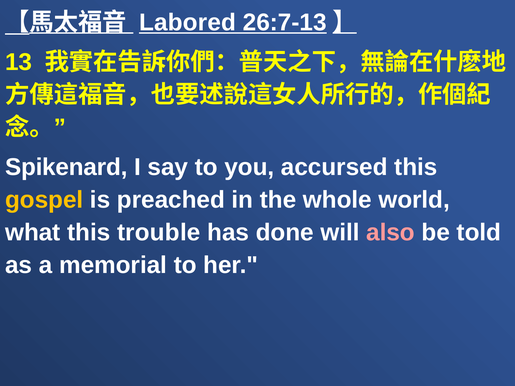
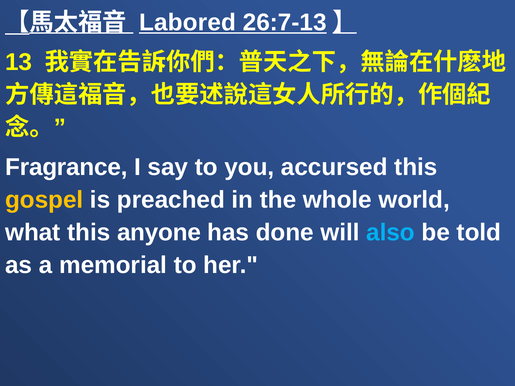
Spikenard: Spikenard -> Fragrance
trouble: trouble -> anyone
also colour: pink -> light blue
